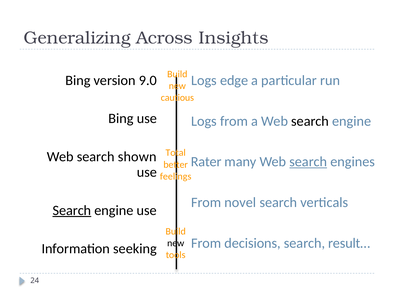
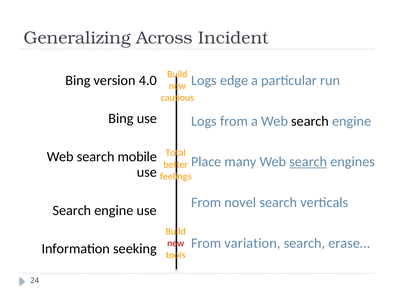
Insights: Insights -> Incident
9.0: 9.0 -> 4.0
shown: shown -> mobile
Rater: Rater -> Place
Search at (72, 211) underline: present -> none
decisions: decisions -> variation
result…: result… -> erase…
new at (176, 244) colour: black -> red
